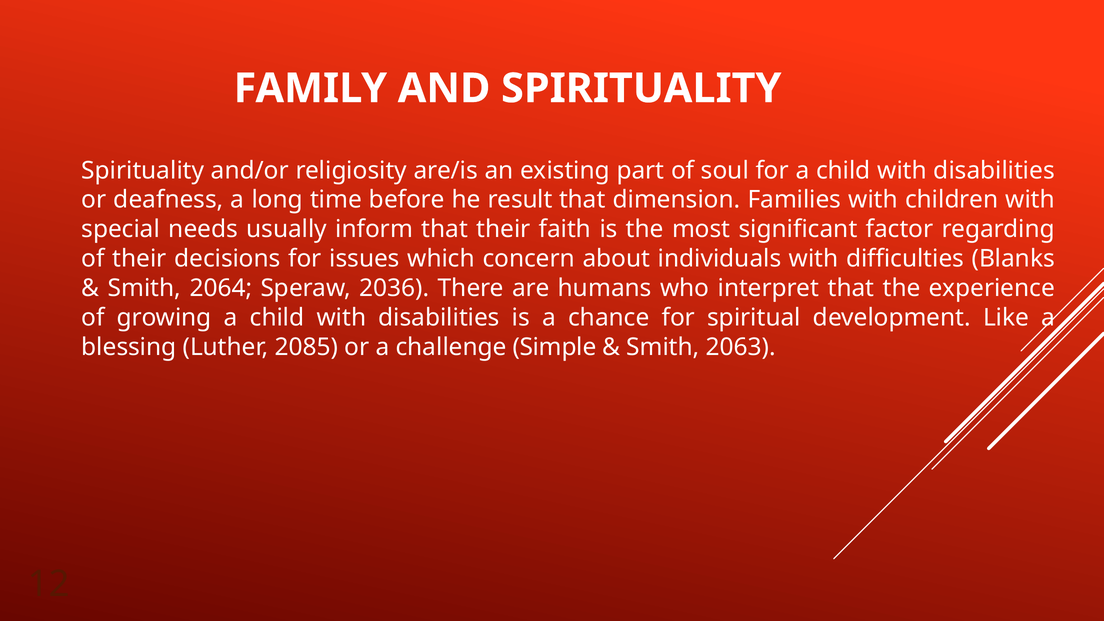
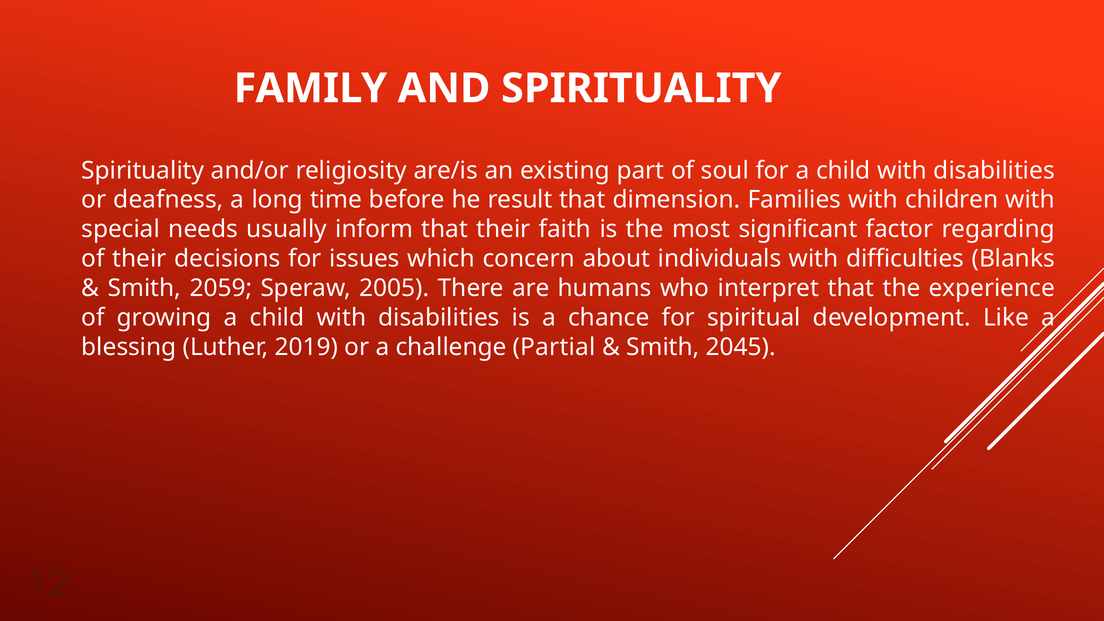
2064: 2064 -> 2059
2036: 2036 -> 2005
2085: 2085 -> 2019
Simple: Simple -> Partial
2063: 2063 -> 2045
